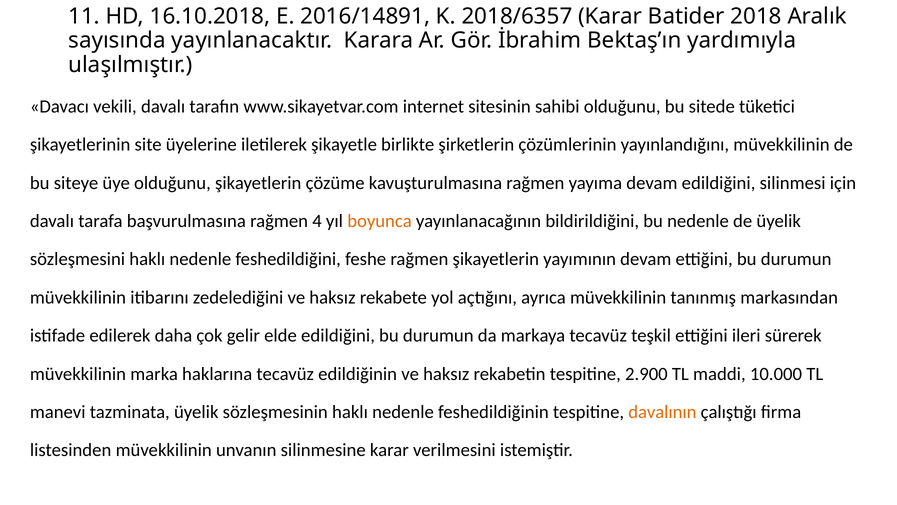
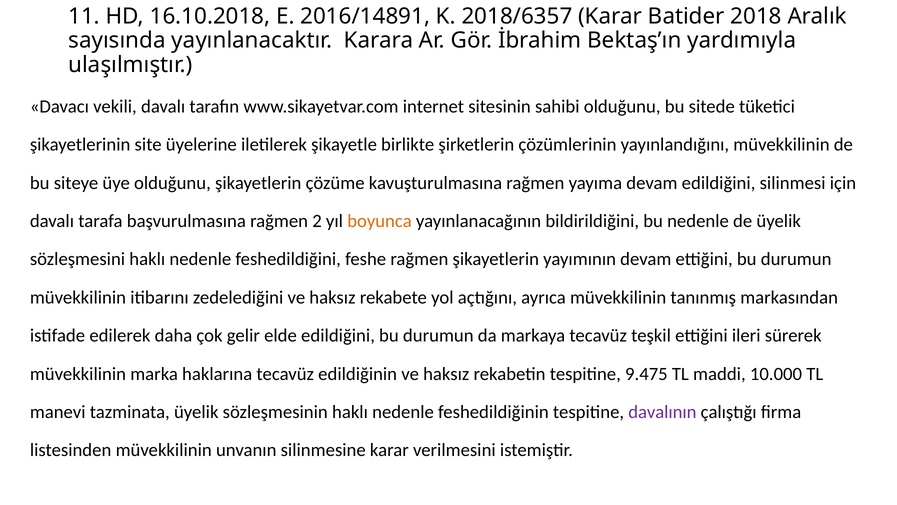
4: 4 -> 2
2.900: 2.900 -> 9.475
davalının colour: orange -> purple
